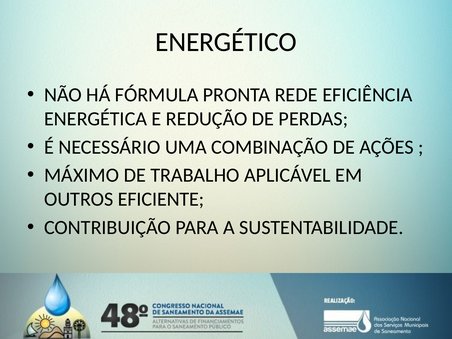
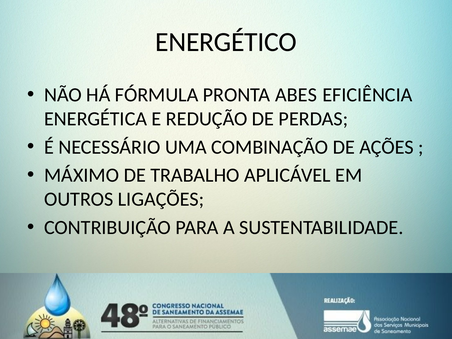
REDE: REDE -> ABES
EFICIENTE: EFICIENTE -> LIGAÇÕES
